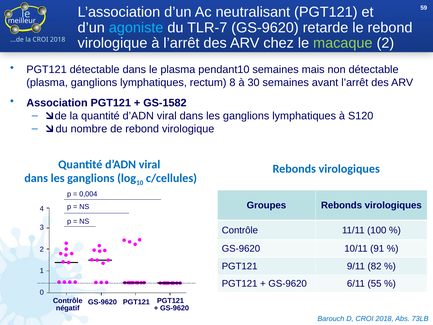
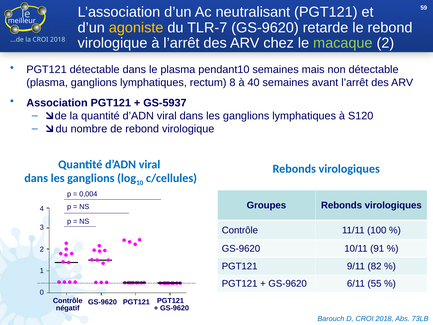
agoniste colour: light blue -> yellow
30: 30 -> 40
GS-1582: GS-1582 -> GS-5937
